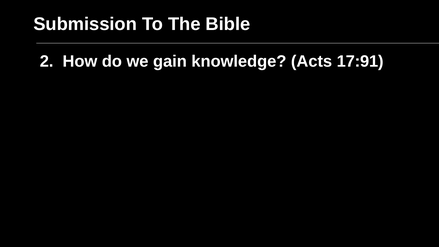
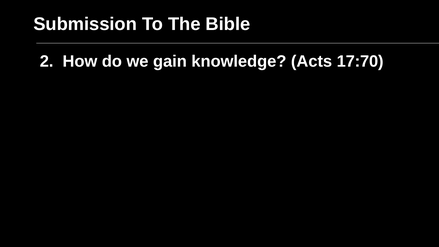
17:91: 17:91 -> 17:70
